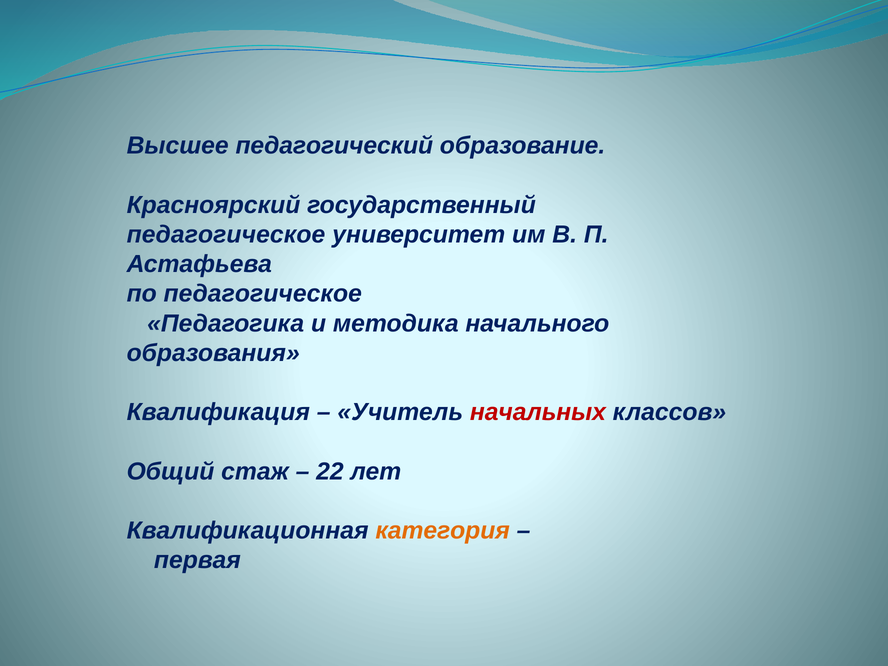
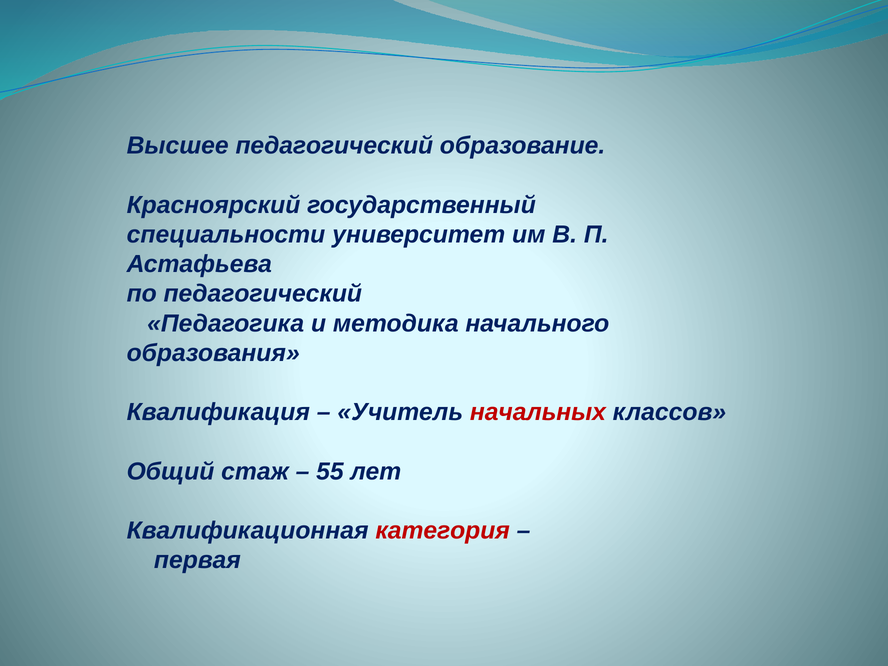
педагогическое at (226, 235): педагогическое -> специальности
по педагогическое: педагогическое -> педагогический
22: 22 -> 55
категория colour: orange -> red
